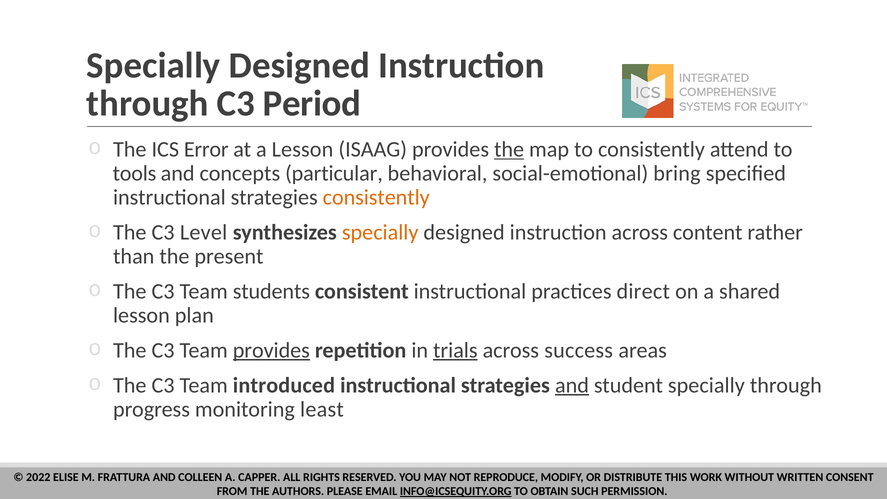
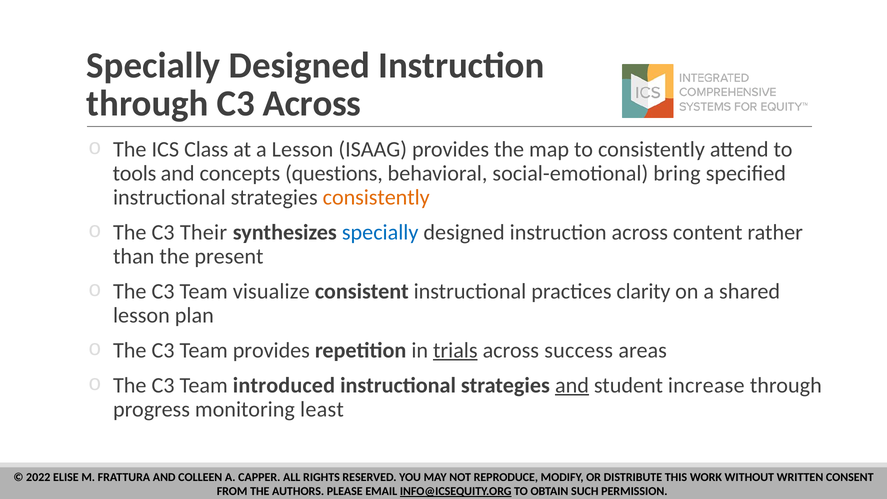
C3 Period: Period -> Across
Error: Error -> Class
the at (509, 149) underline: present -> none
particular: particular -> questions
Level: Level -> Their
specially at (380, 232) colour: orange -> blue
students: students -> visualize
direct: direct -> clarity
provides at (271, 350) underline: present -> none
student specially: specially -> increase
